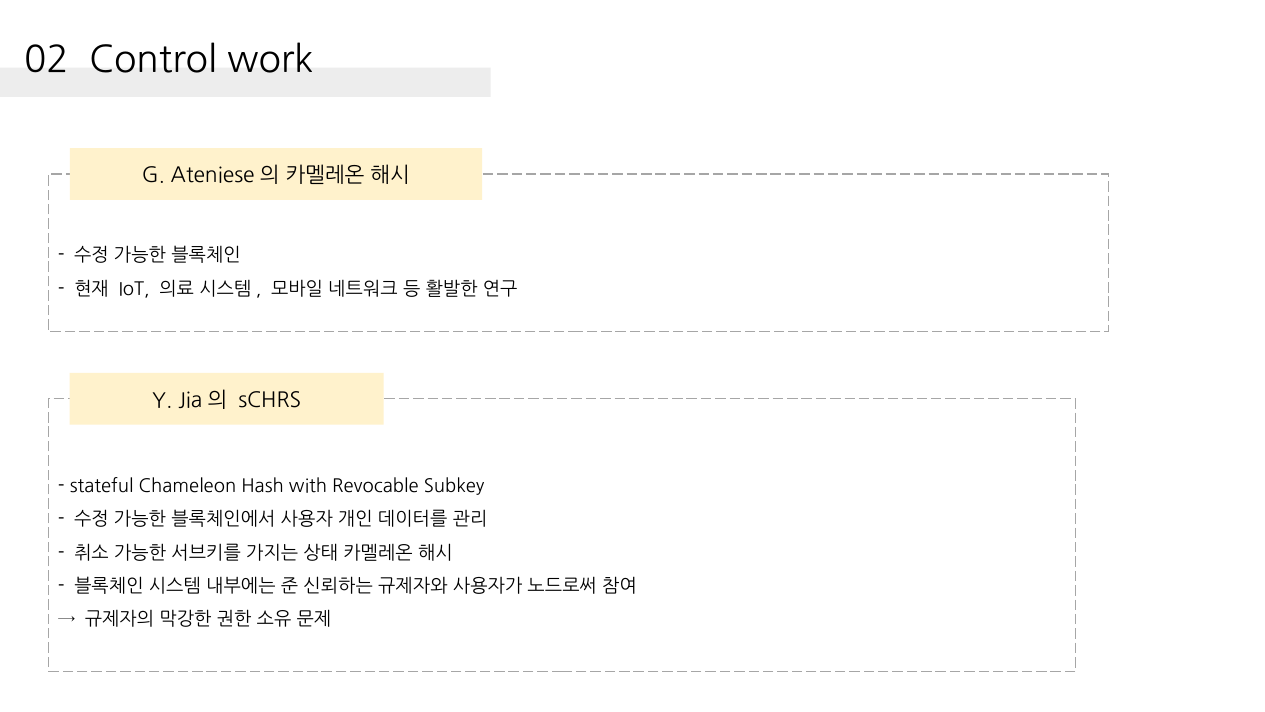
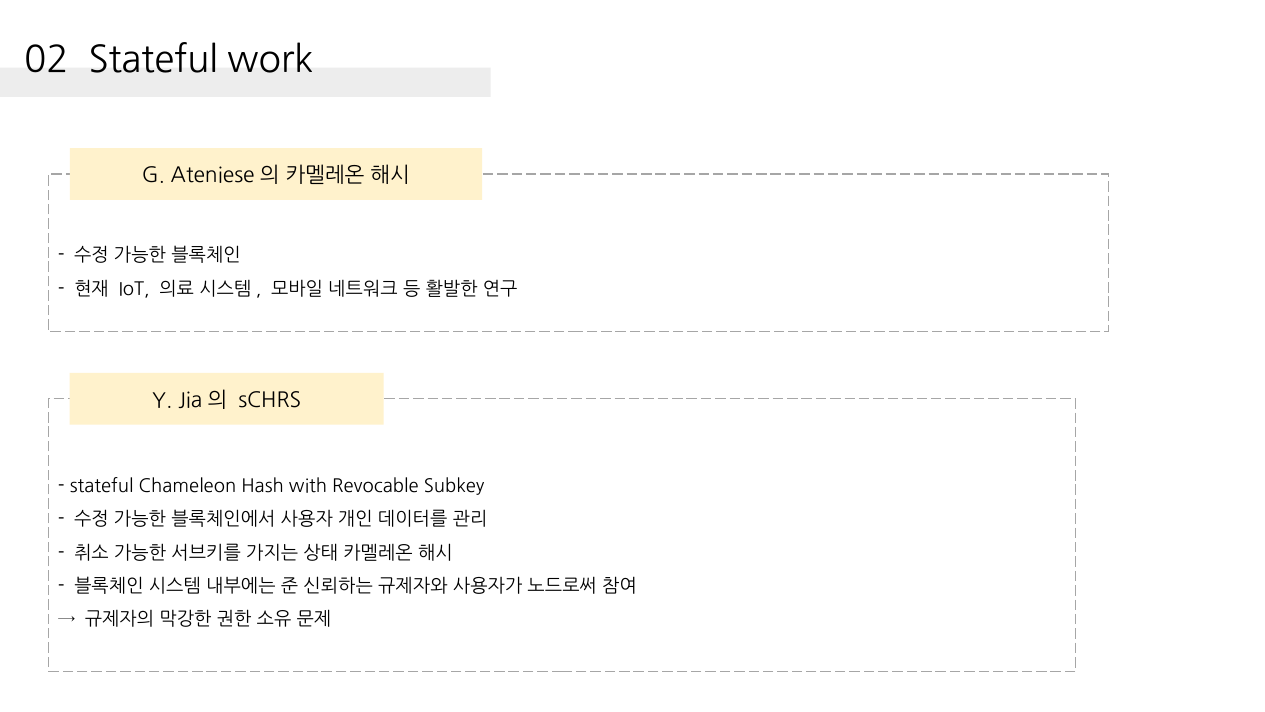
02 Control: Control -> Stateful
